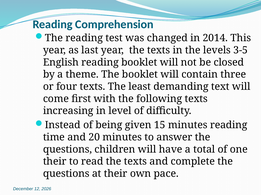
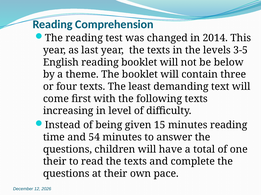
closed: closed -> below
20: 20 -> 54
